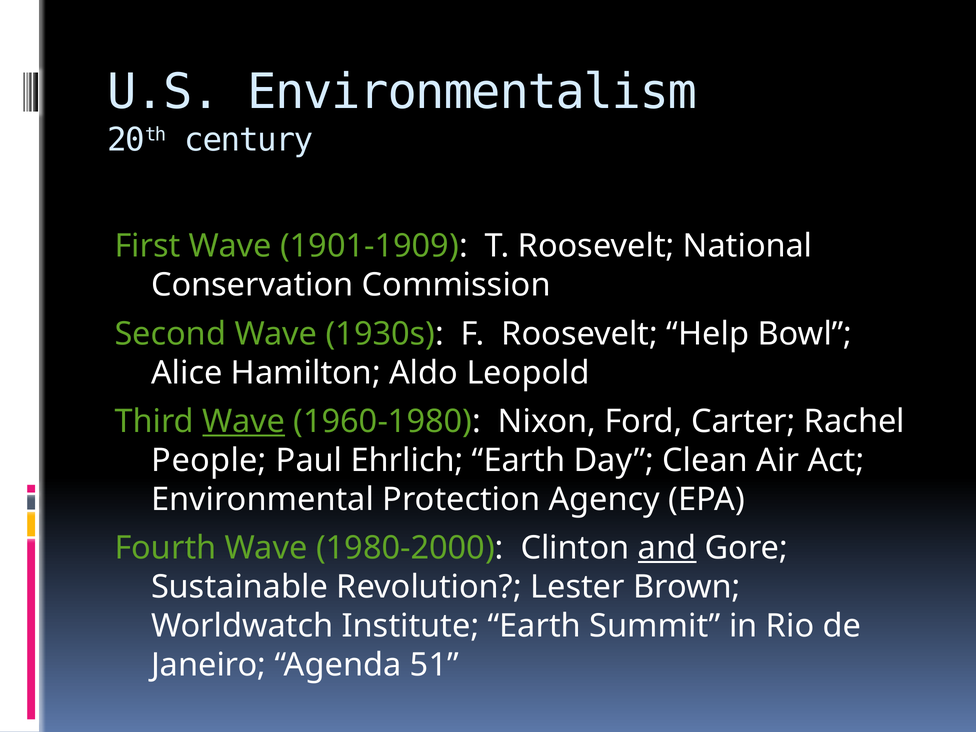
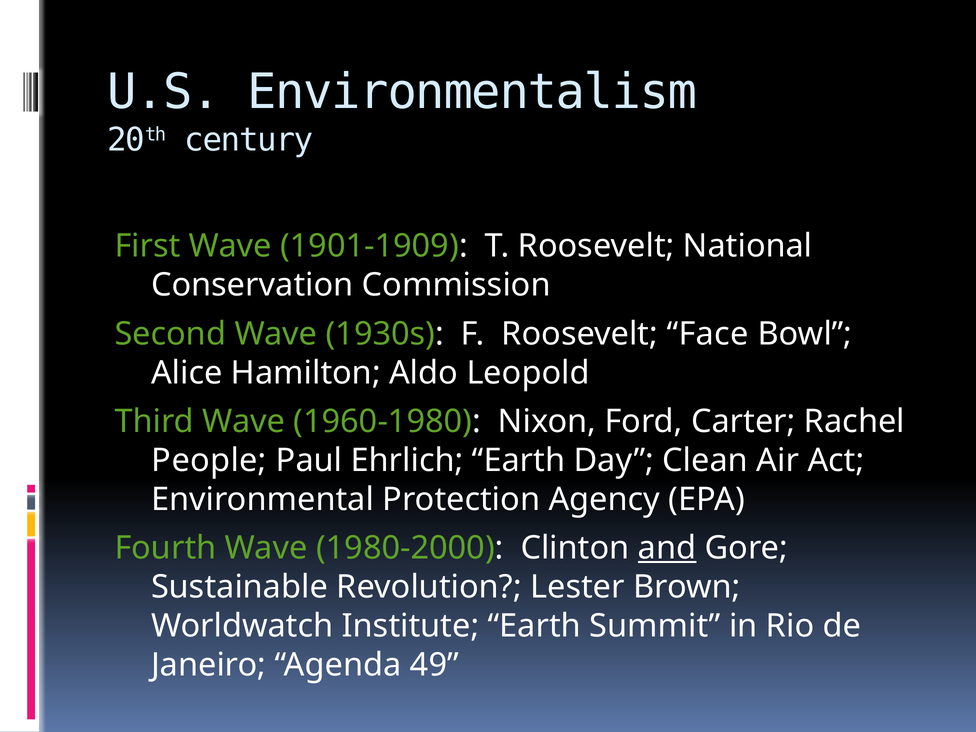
Help: Help -> Face
Wave at (244, 421) underline: present -> none
51: 51 -> 49
